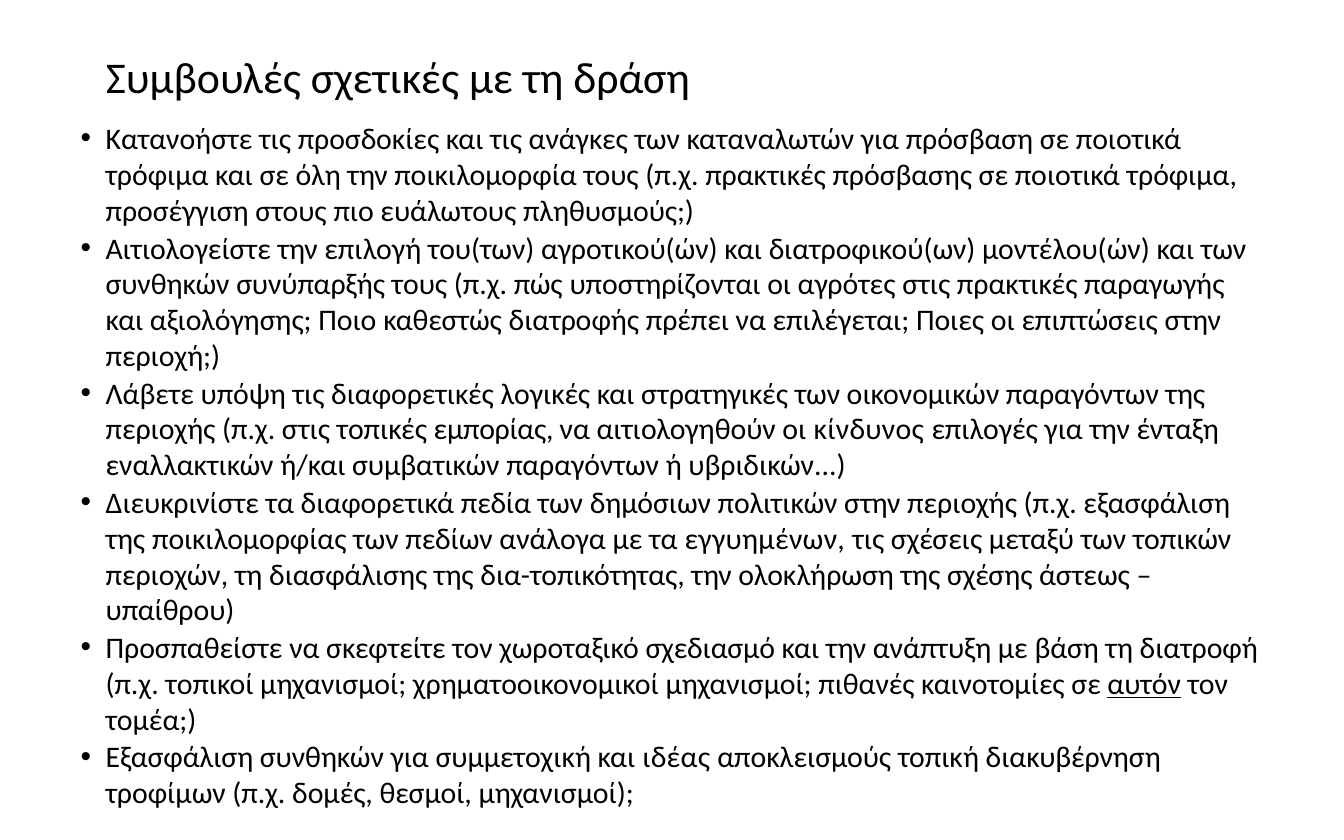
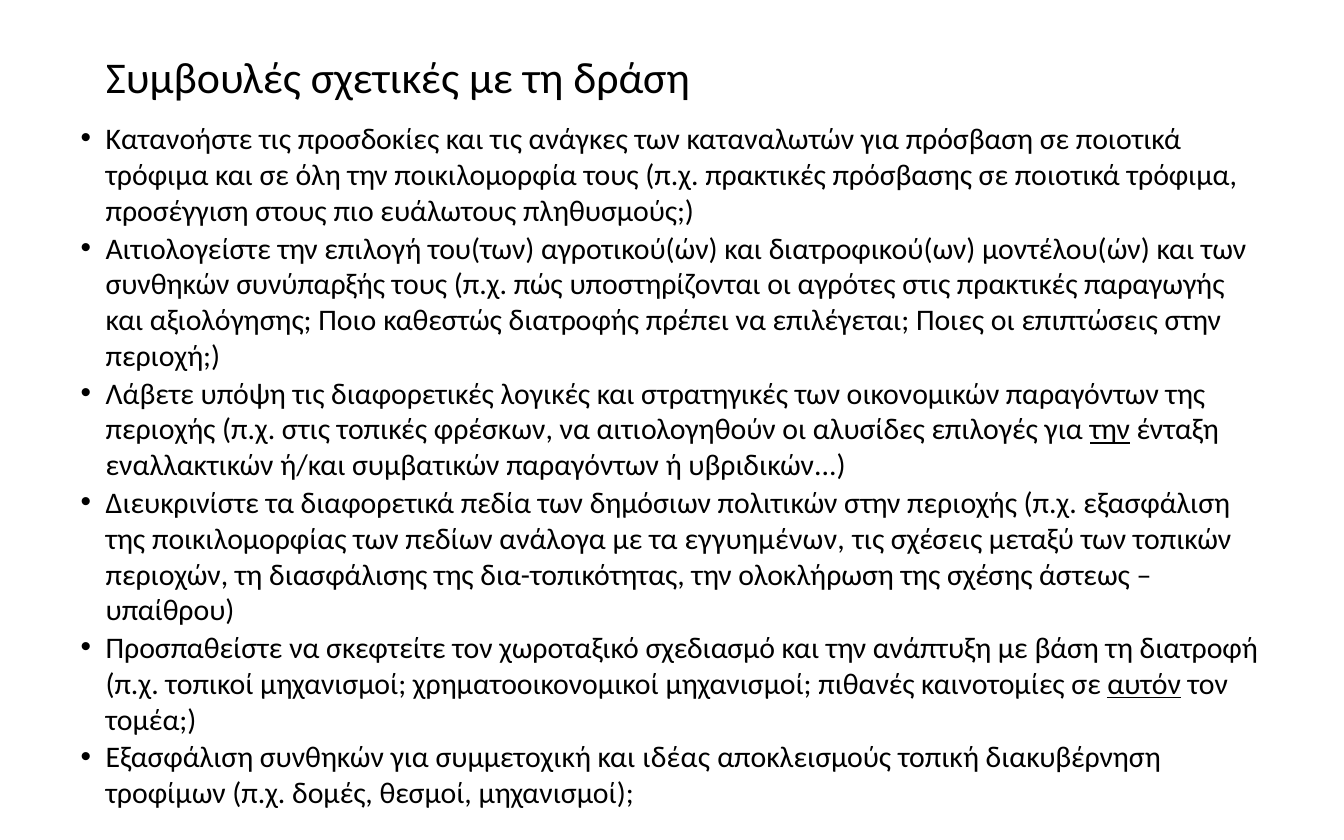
εμπορίας: εμπορίας -> φρέσκων
κίνδυνος: κίνδυνος -> αλυσίδες
την at (1110, 430) underline: none -> present
